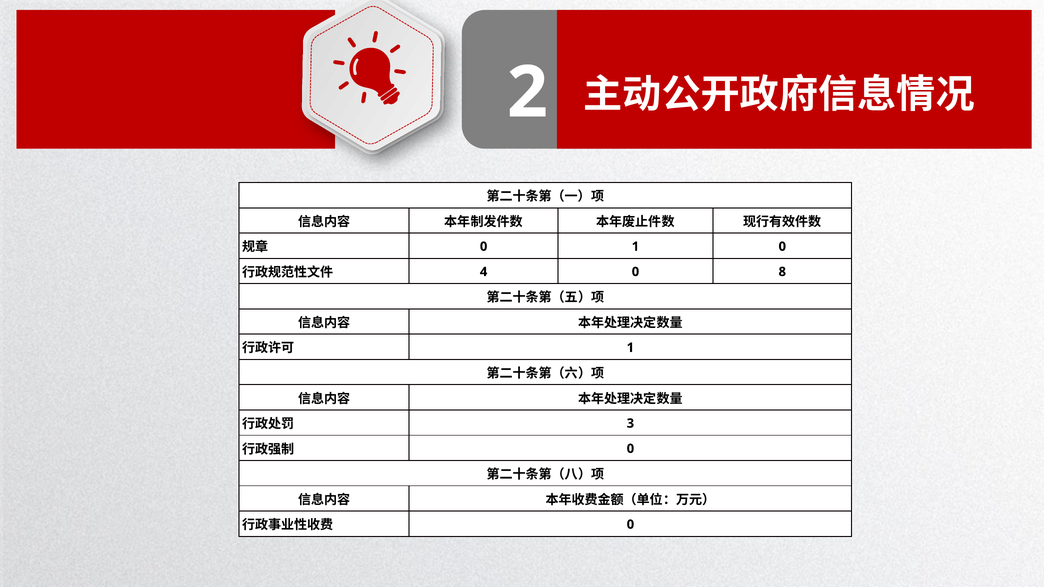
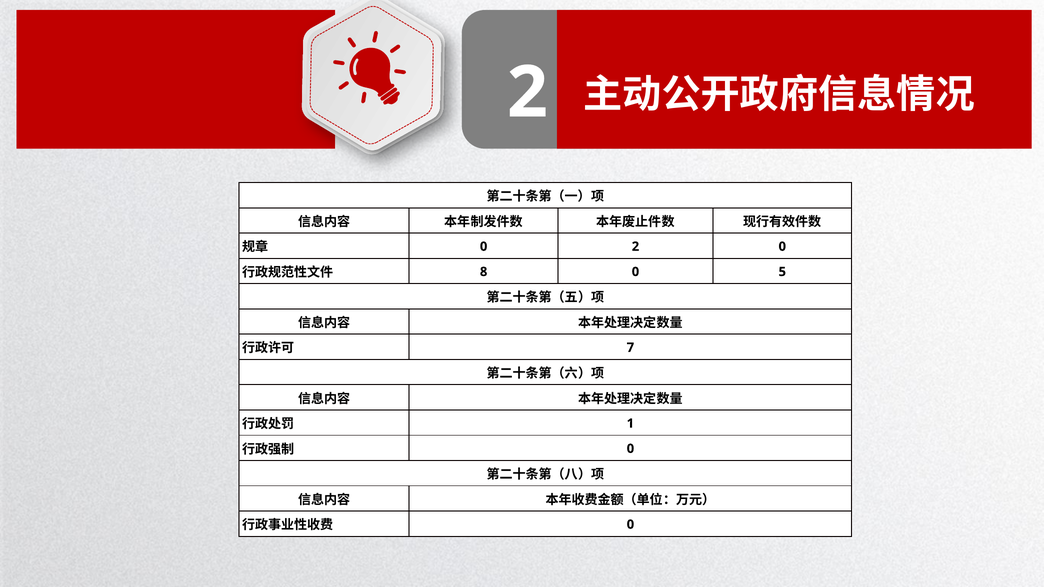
0 1: 1 -> 2
4: 4 -> 8
8: 8 -> 5
1 at (630, 348): 1 -> 7
3: 3 -> 1
